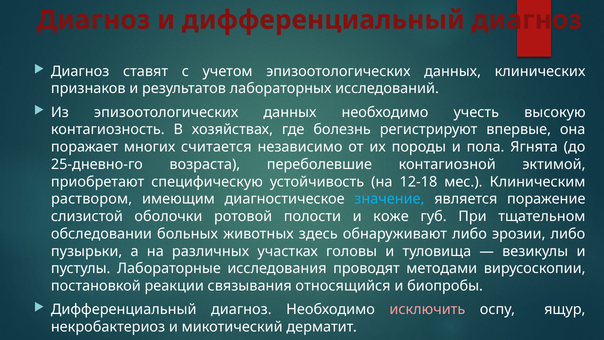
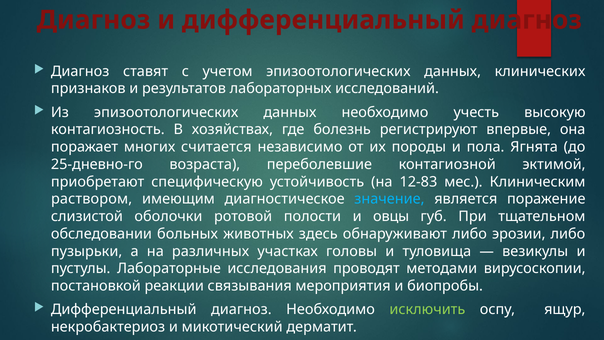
12-18: 12-18 -> 12-83
коже: коже -> овцы
относящийся: относящийся -> мероприятия
исключить colour: pink -> light green
